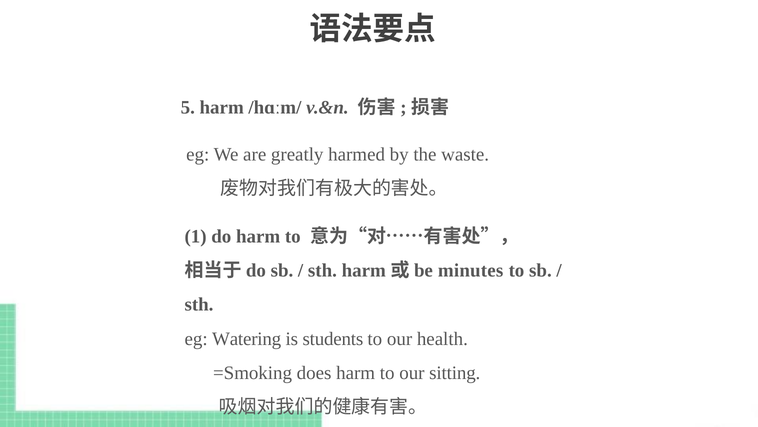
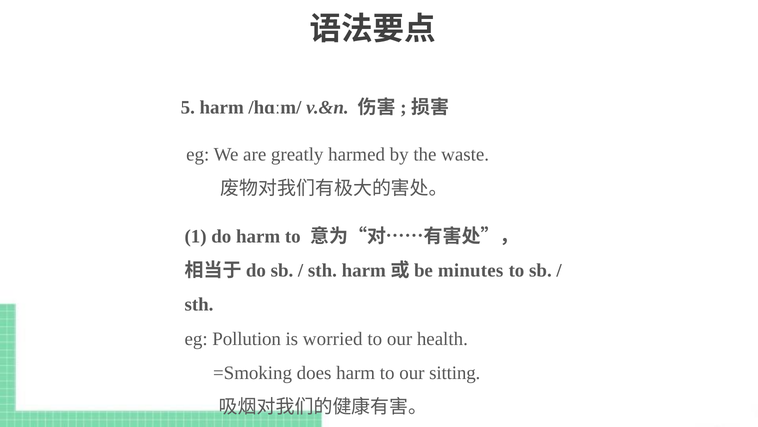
Watering: Watering -> Pollution
students: students -> worried
